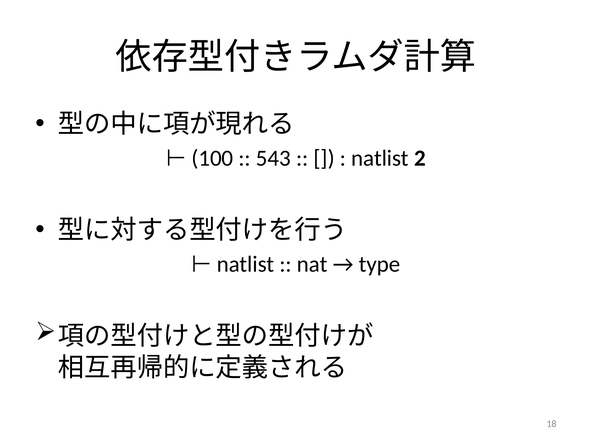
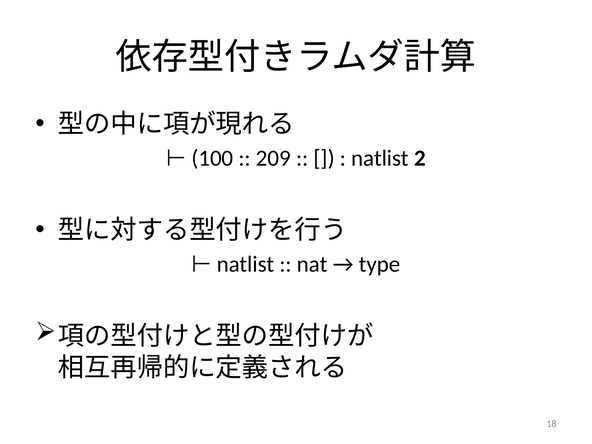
543: 543 -> 209
